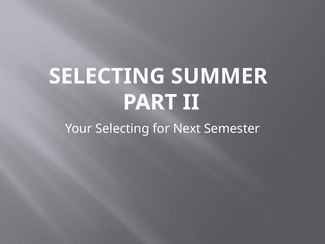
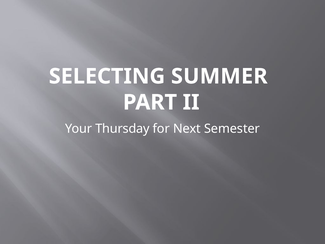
Your Selecting: Selecting -> Thursday
